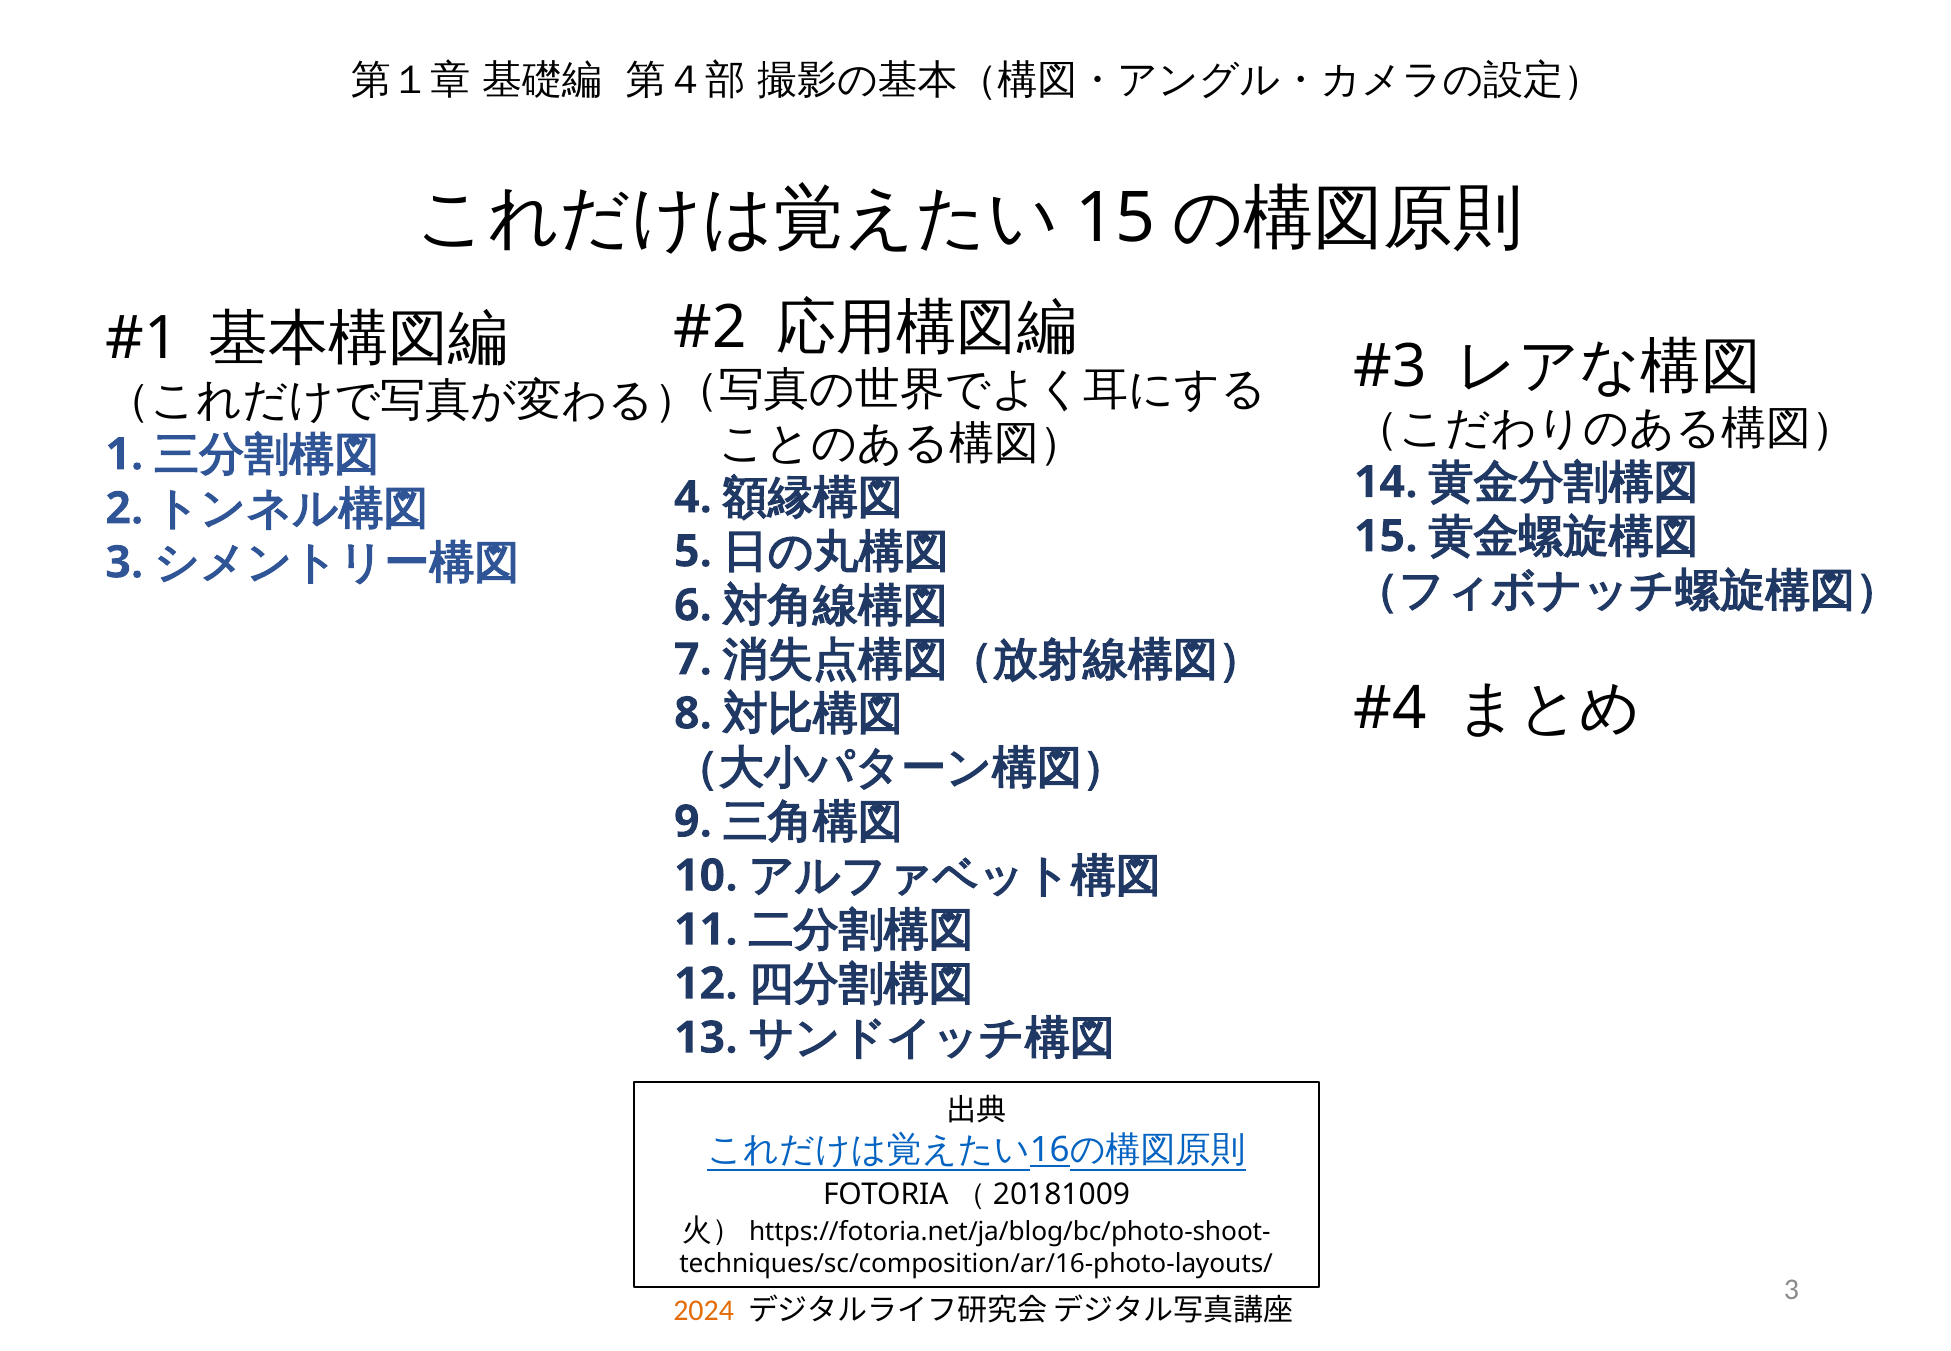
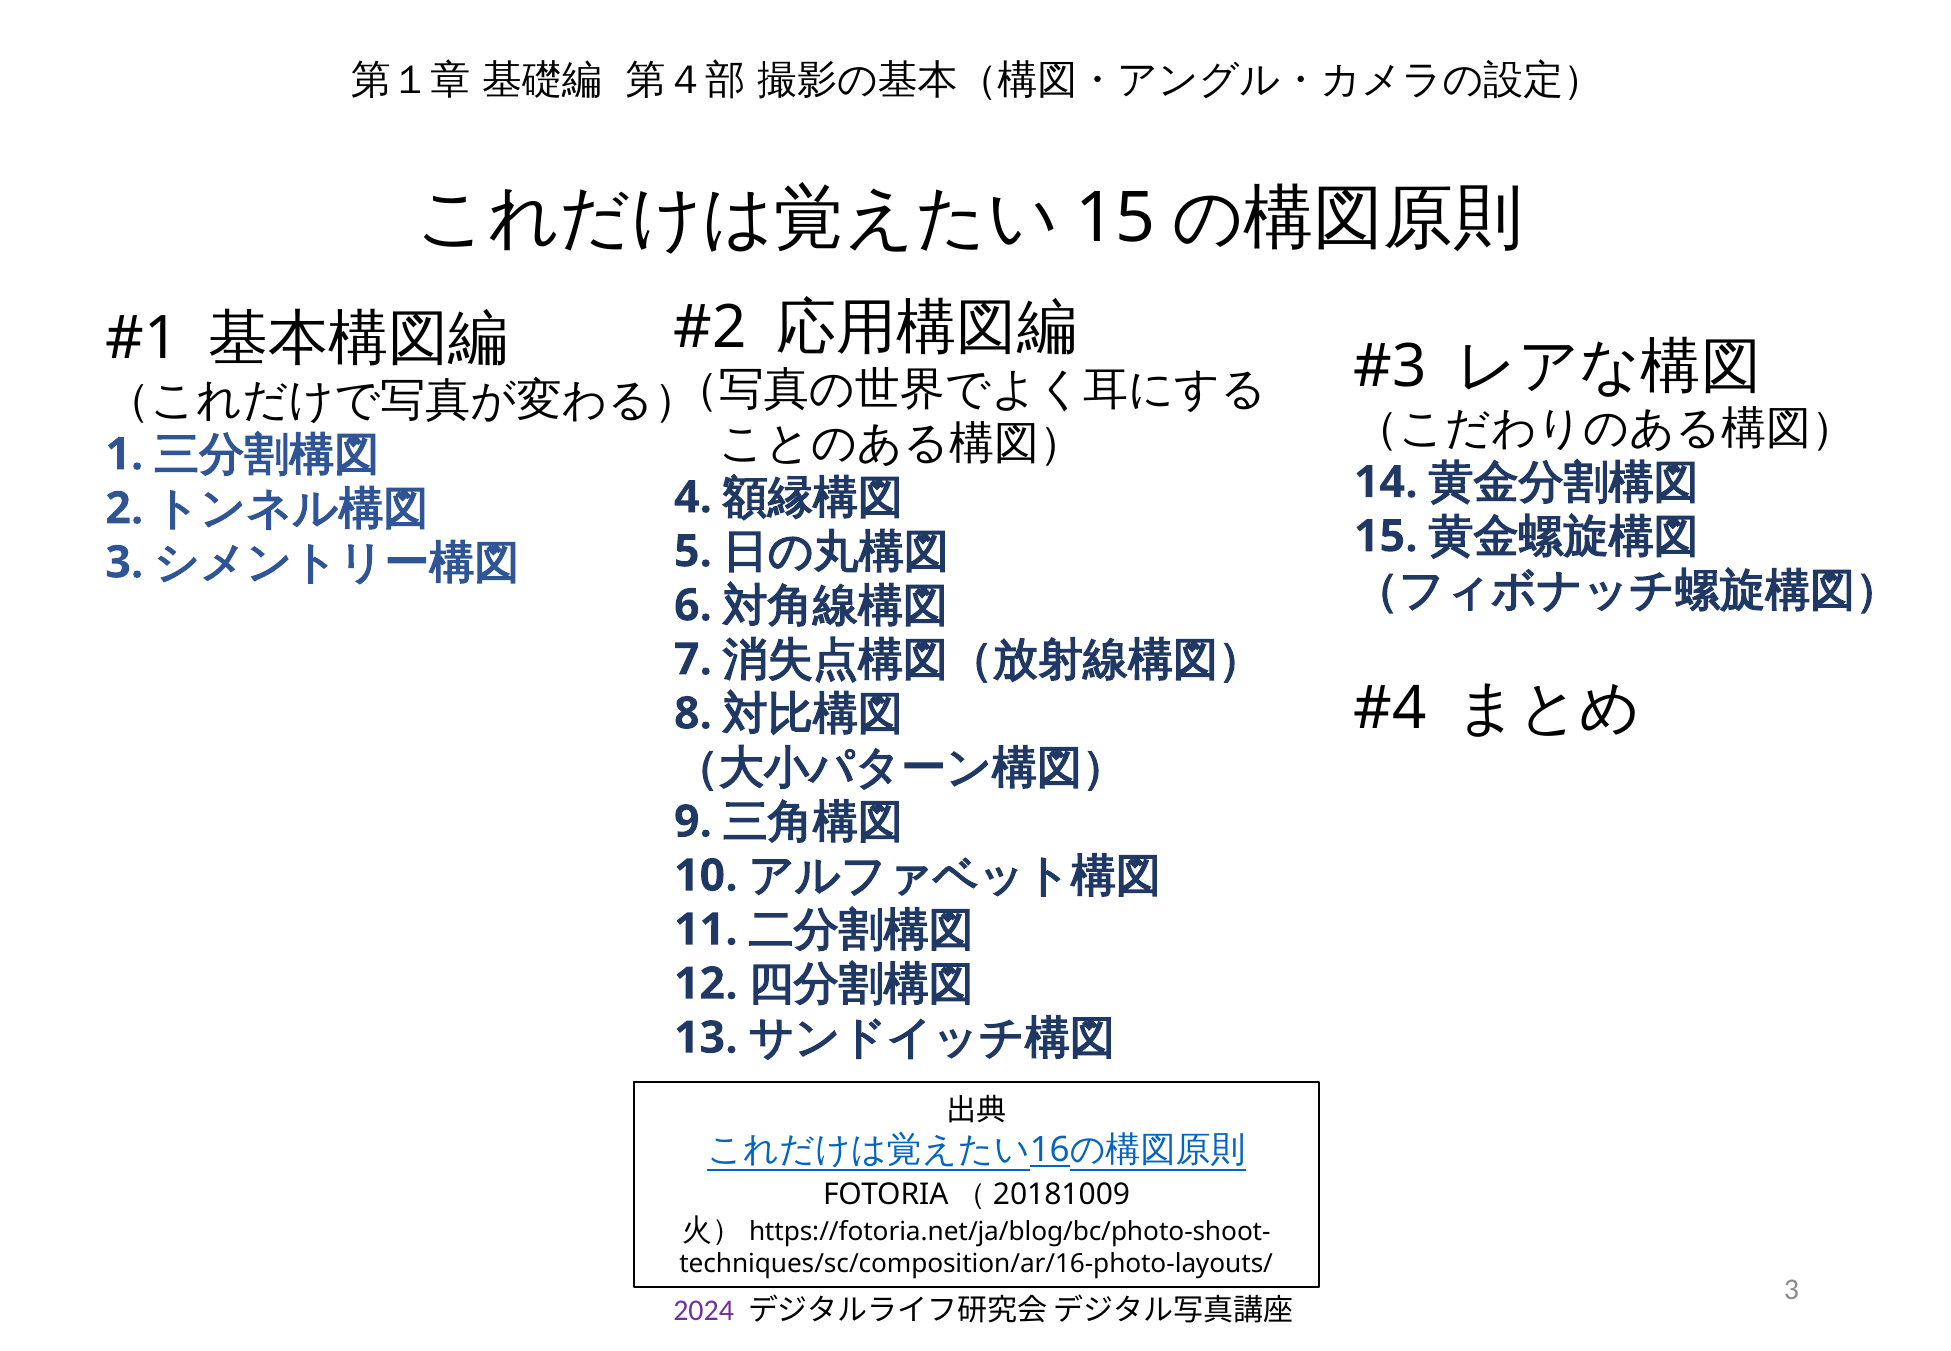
2024 colour: orange -> purple
